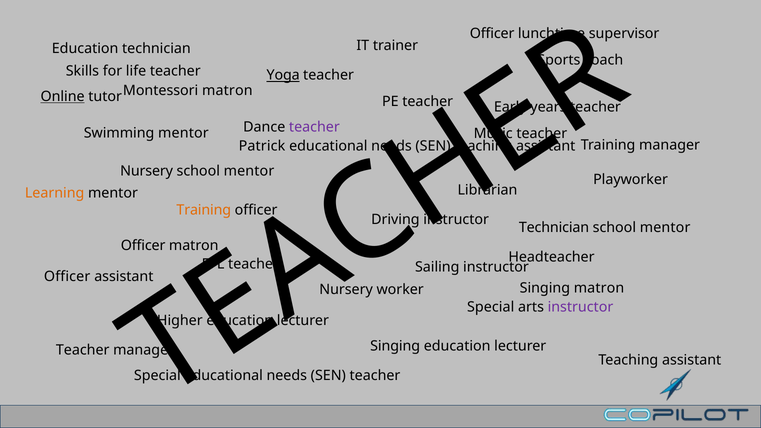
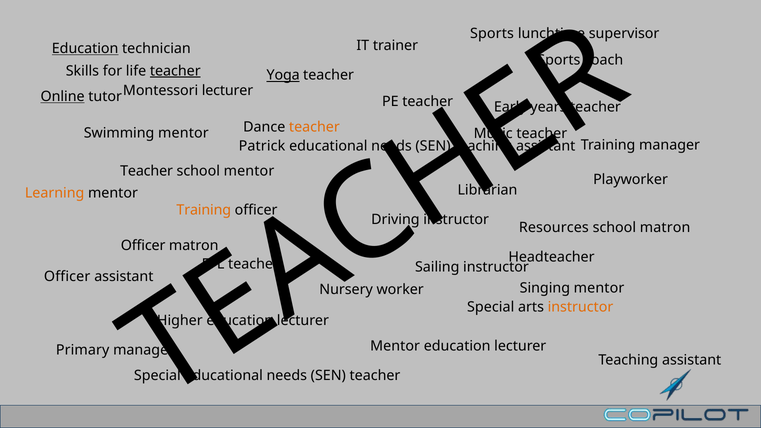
Officer at (492, 33): Officer -> Sports
Education at (85, 49) underline: none -> present
teacher at (175, 71) underline: none -> present
Montessori matron: matron -> lecturer
teacher at (314, 127) colour: purple -> orange
Nursery at (147, 171): Nursery -> Teacher
Technician at (554, 227): Technician -> Resources
mentor at (665, 227): mentor -> matron
Singing matron: matron -> mentor
instructor at (580, 307) colour: purple -> orange
Singing at (395, 346): Singing -> Mentor
Teacher at (83, 350): Teacher -> Primary
